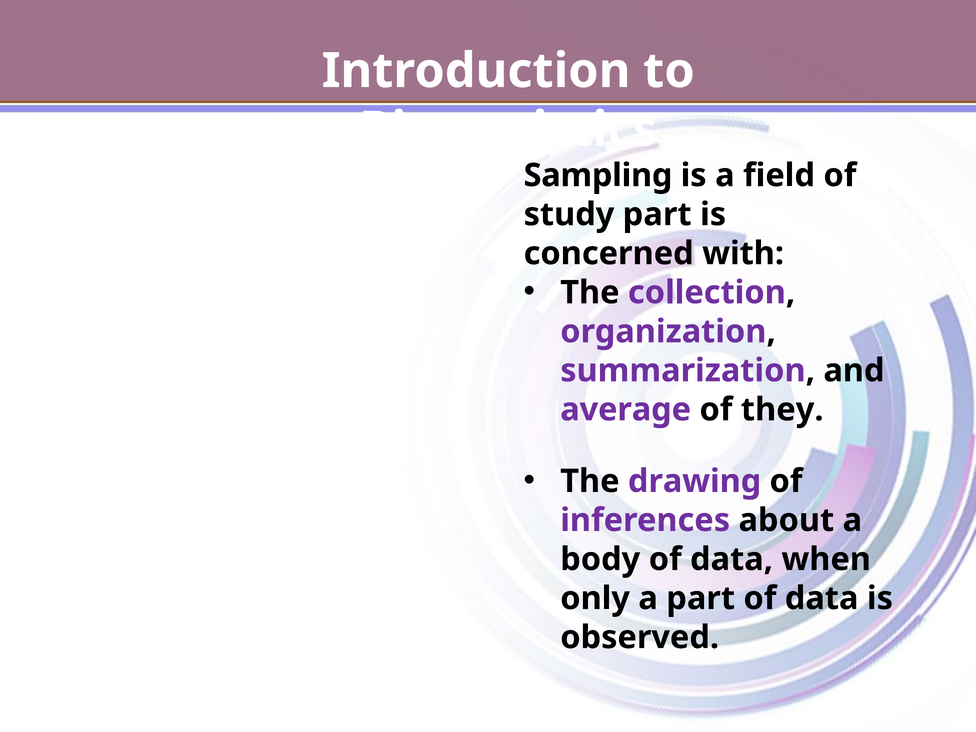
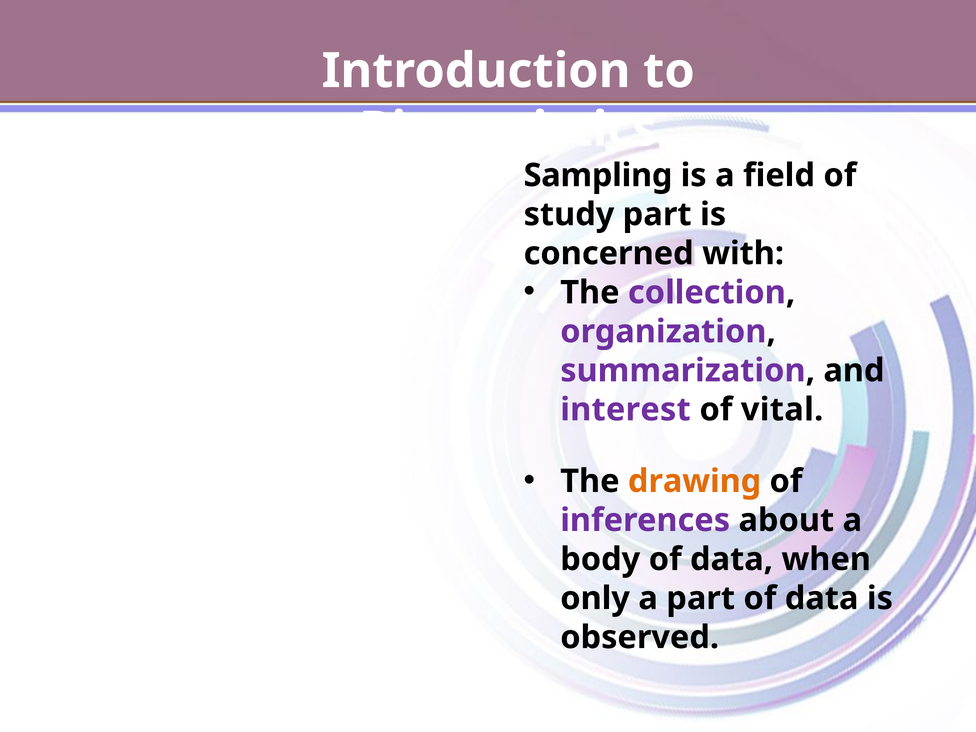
average: average -> interest
they: they -> vital
drawing colour: purple -> orange
